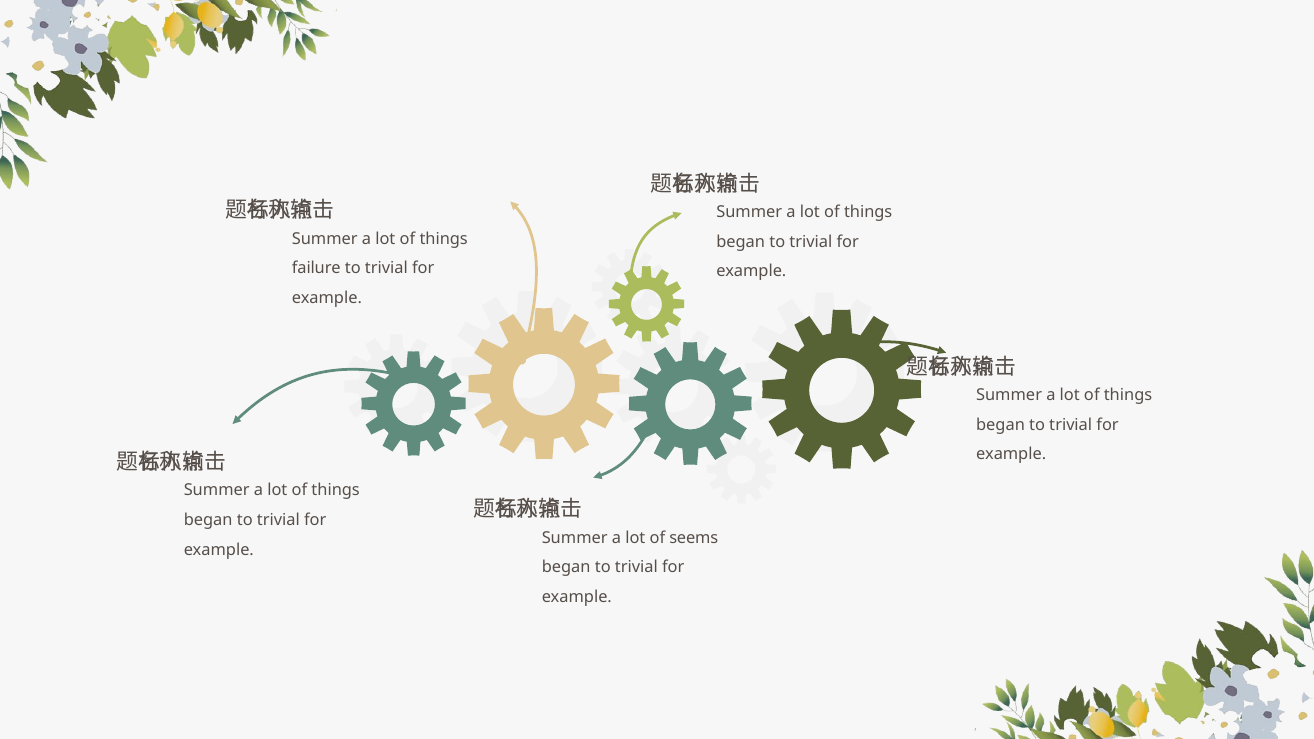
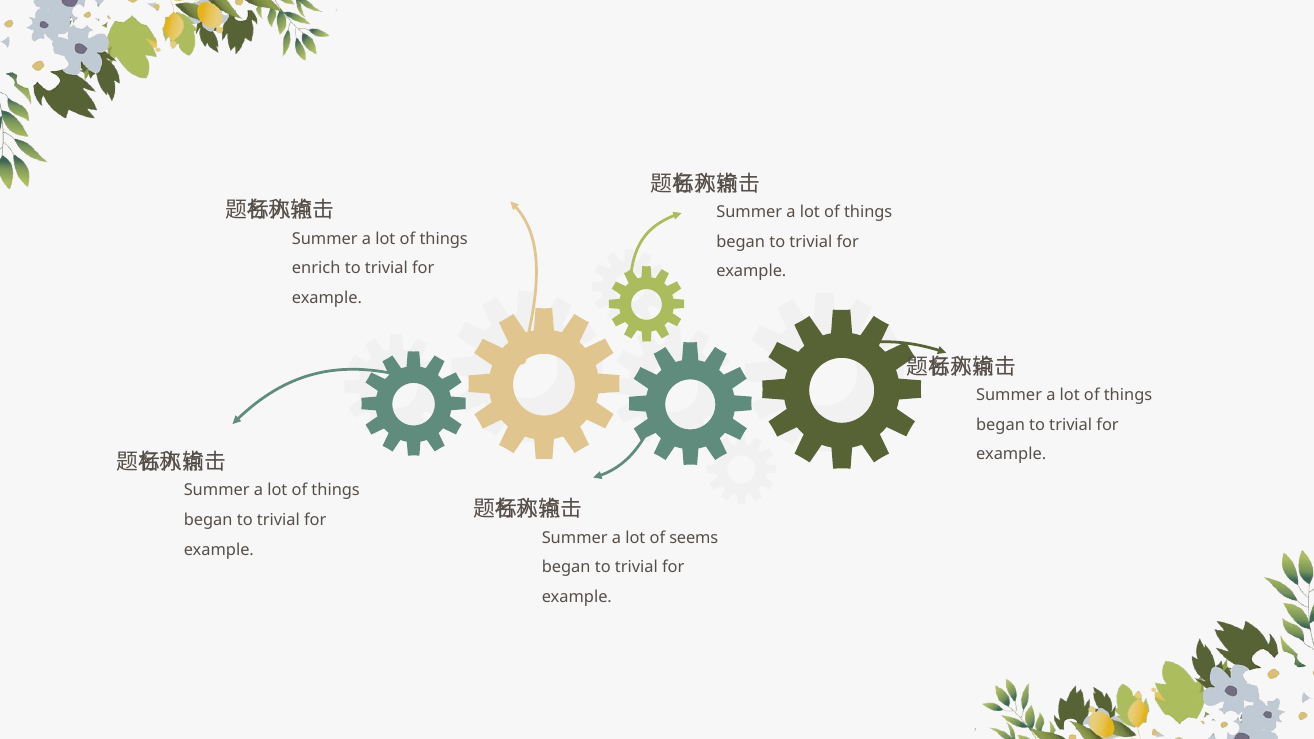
failure: failure -> enrich
